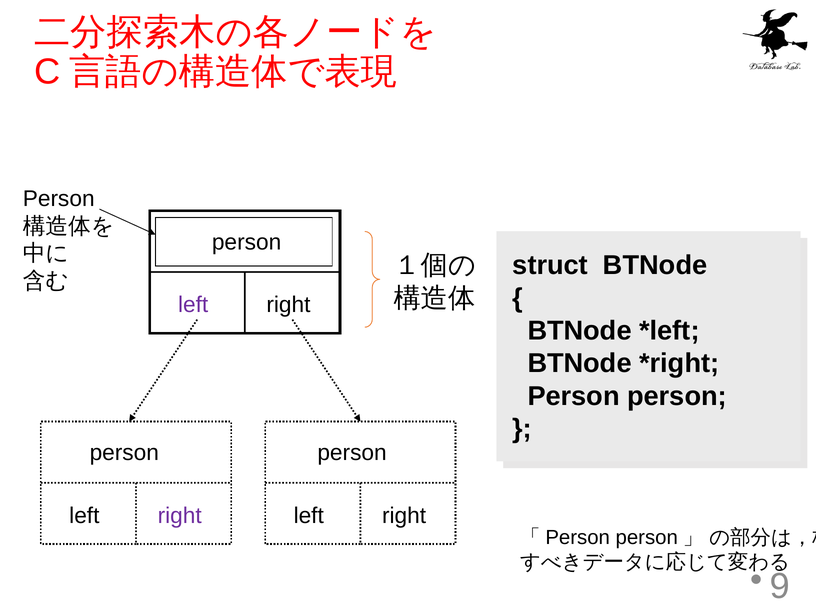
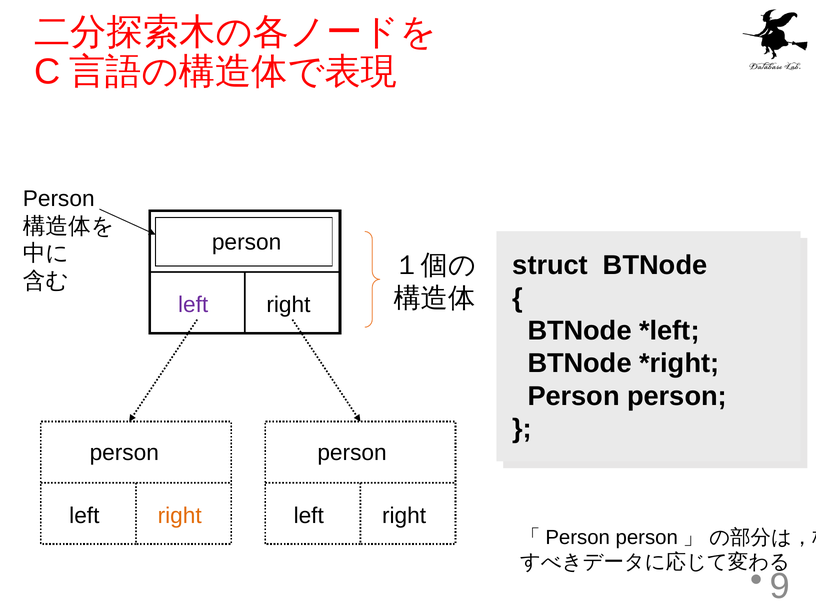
right at (180, 516) colour: purple -> orange
